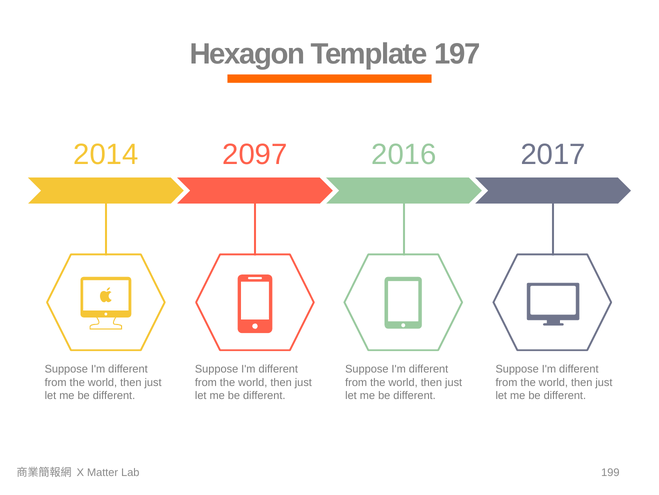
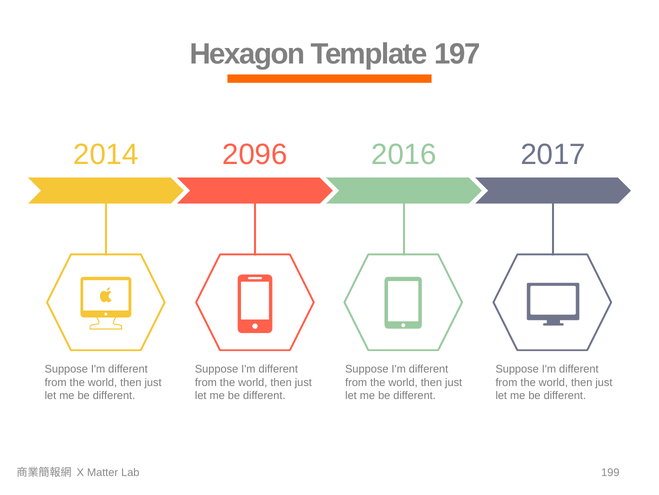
2097: 2097 -> 2096
